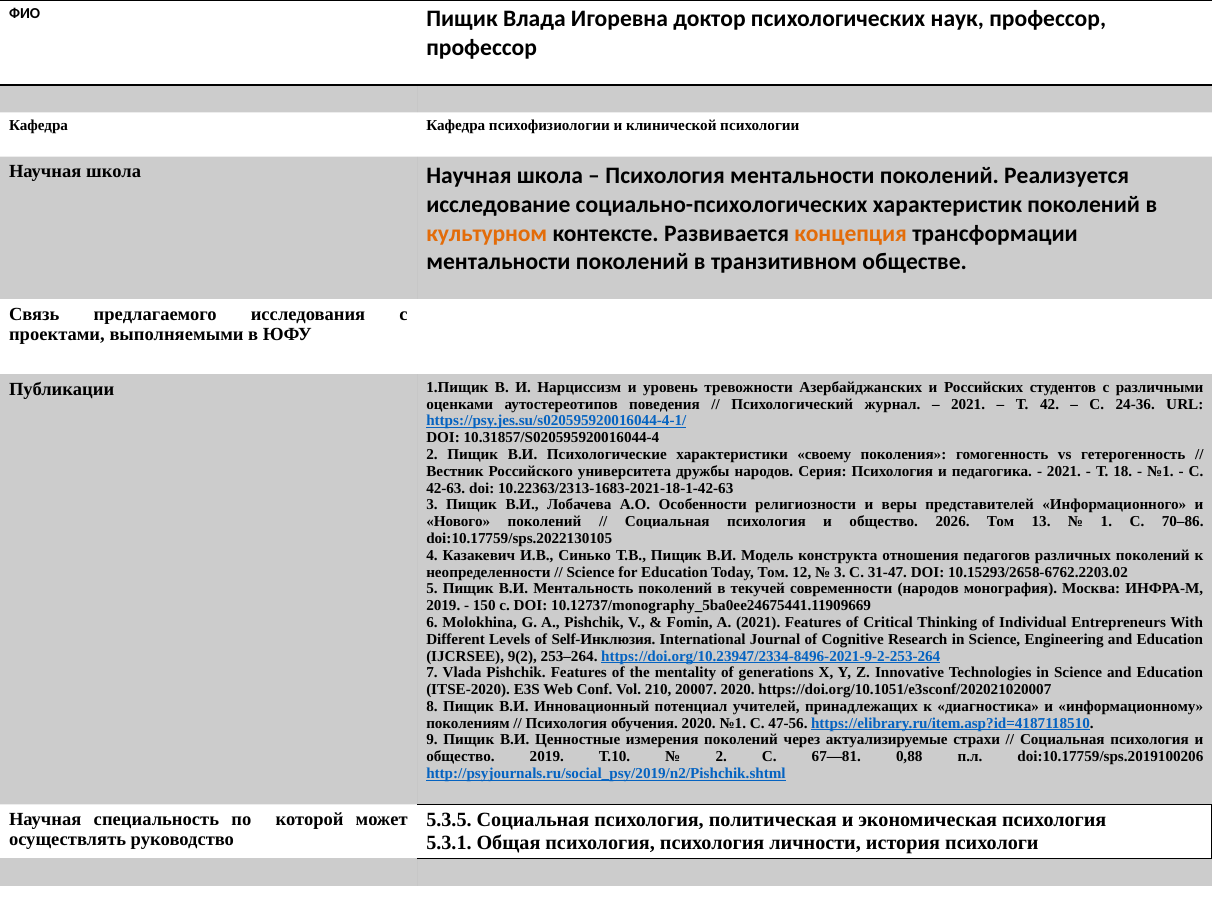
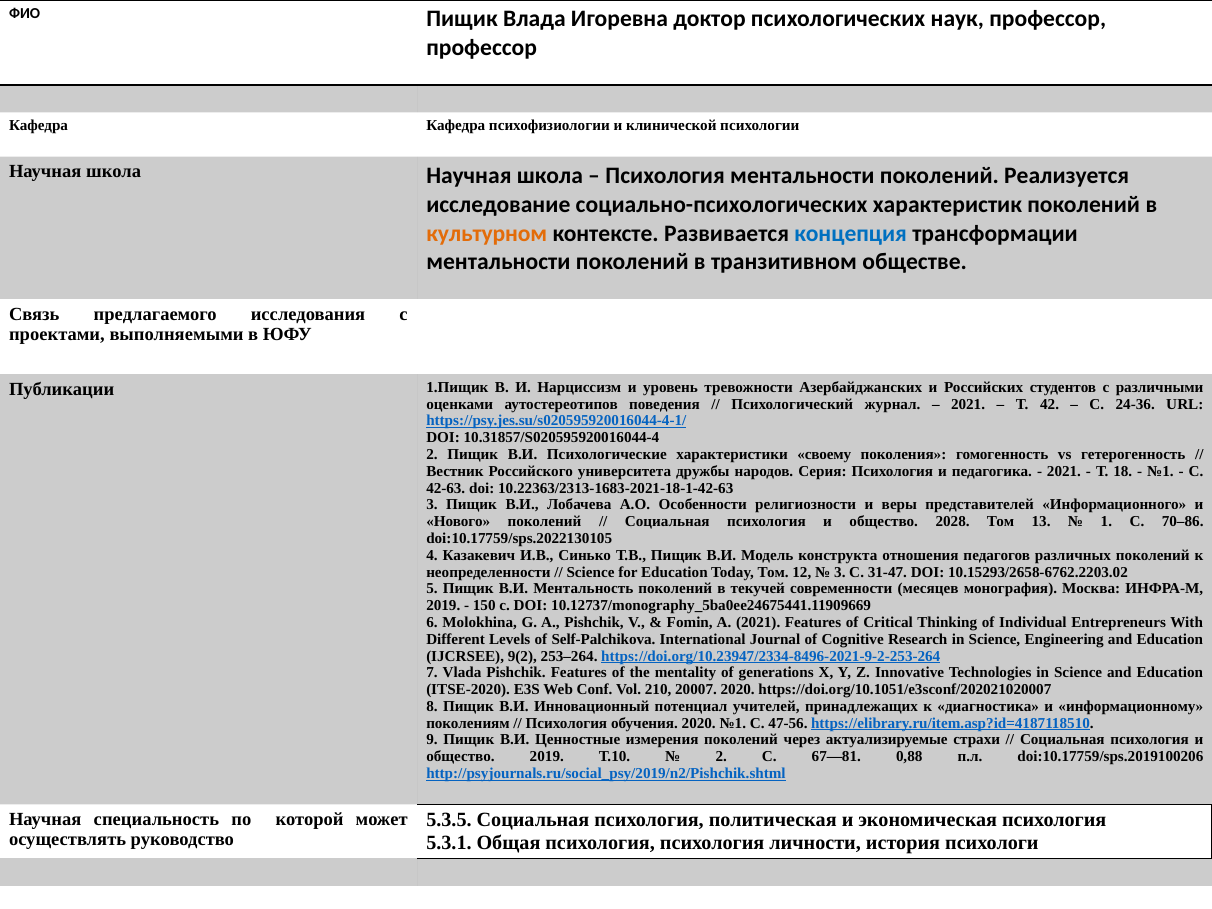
концепция colour: orange -> blue
2026: 2026 -> 2028
современности народов: народов -> месяцев
Self-Инклюзия: Self-Инклюзия -> Self-Palchikova
